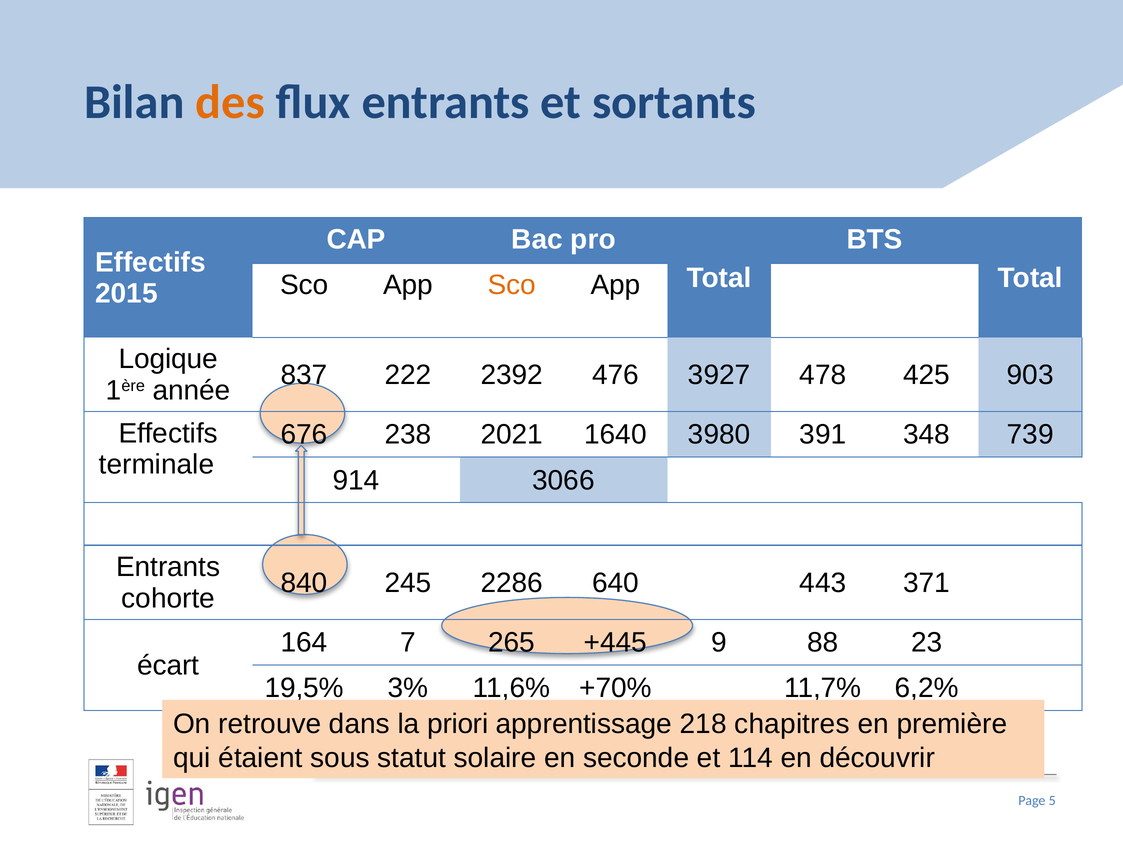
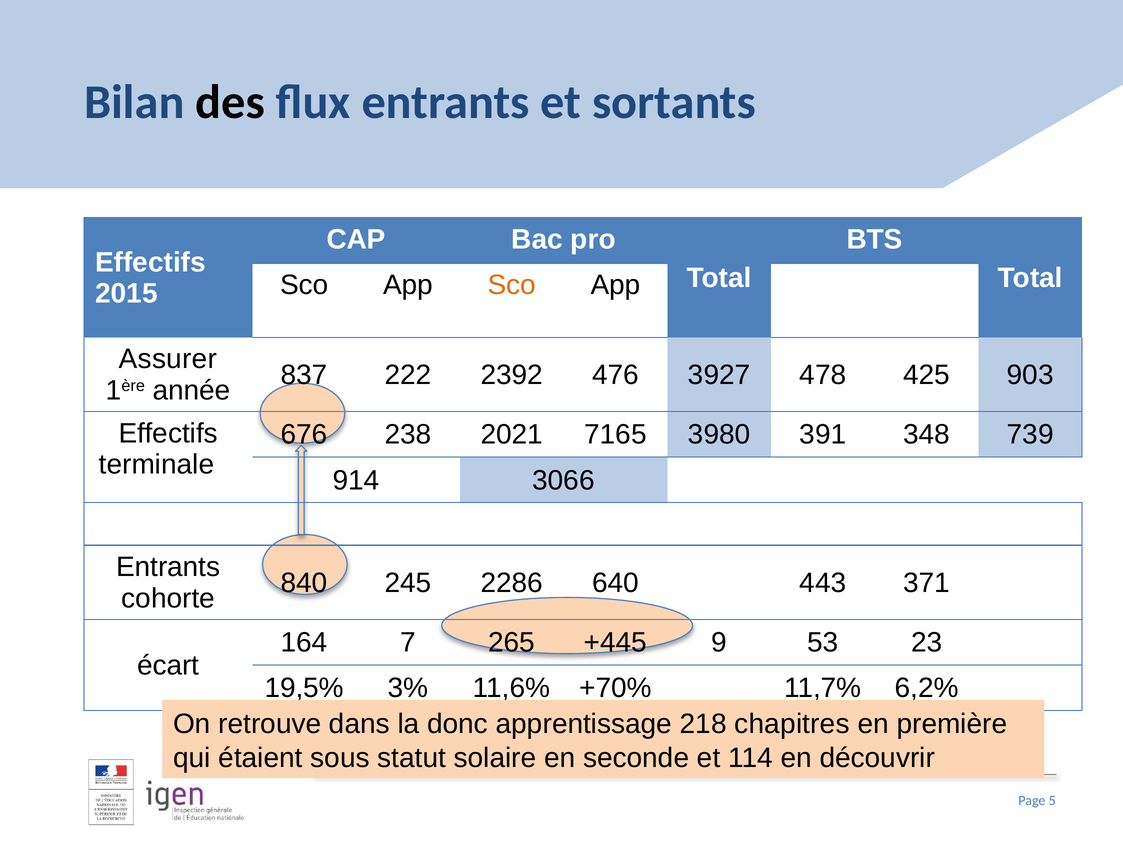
des colour: orange -> black
Logique: Logique -> Assurer
1640: 1640 -> 7165
88: 88 -> 53
priori: priori -> donc
